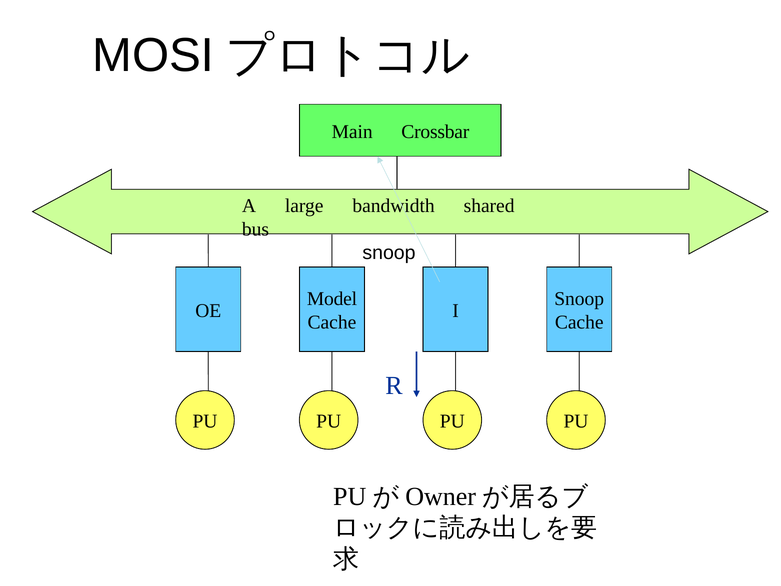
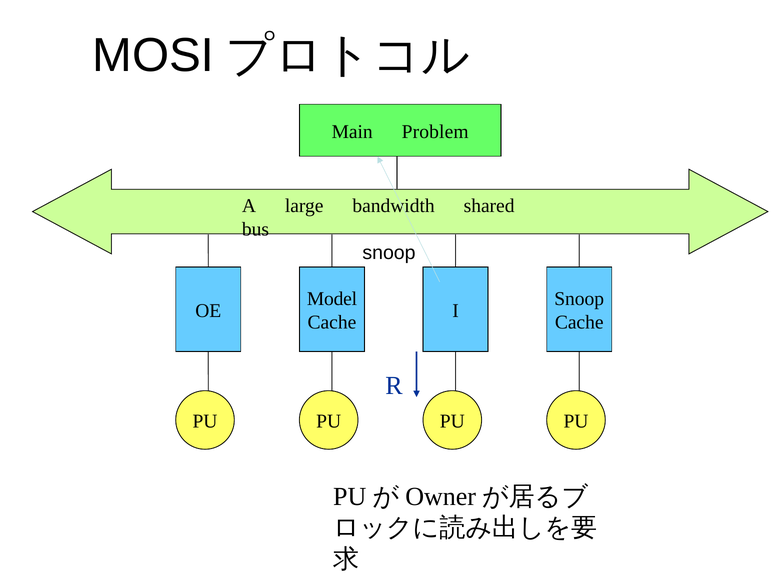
Crossbar: Crossbar -> Problem
